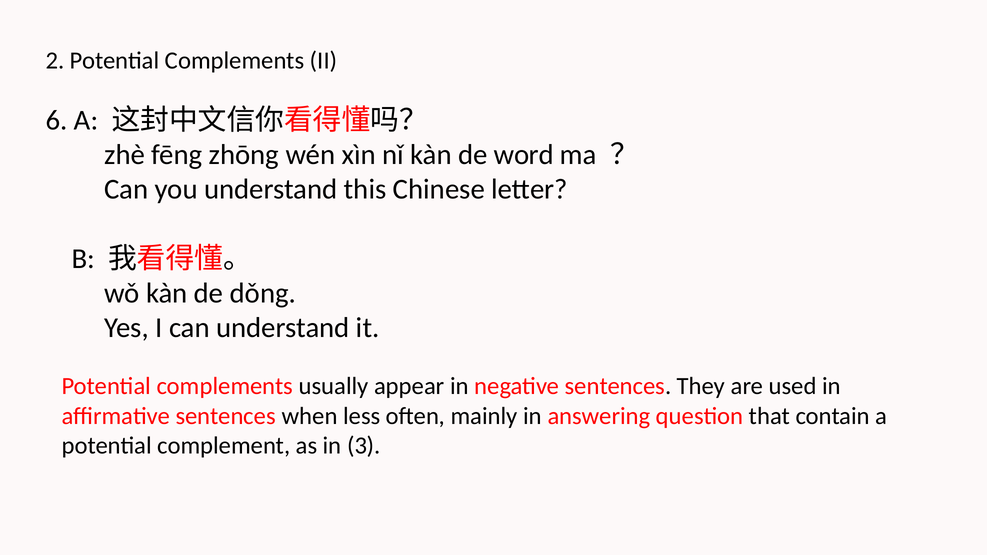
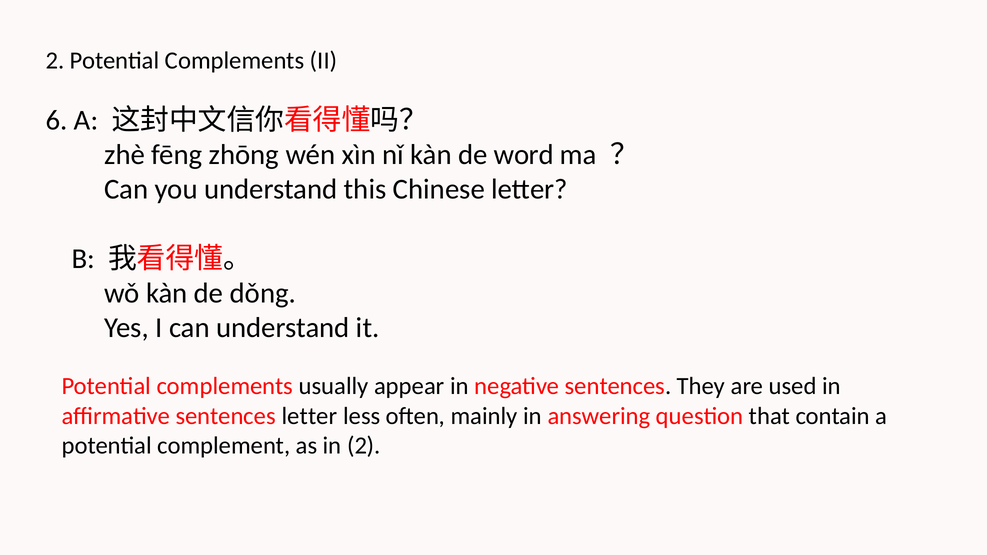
sentences when: when -> letter
in 3: 3 -> 2
